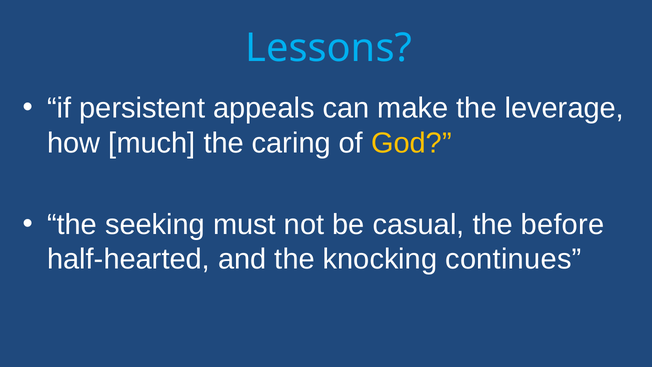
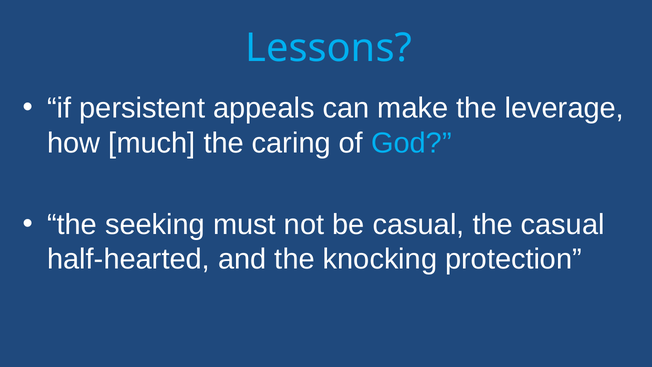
God colour: yellow -> light blue
the before: before -> casual
continues: continues -> protection
